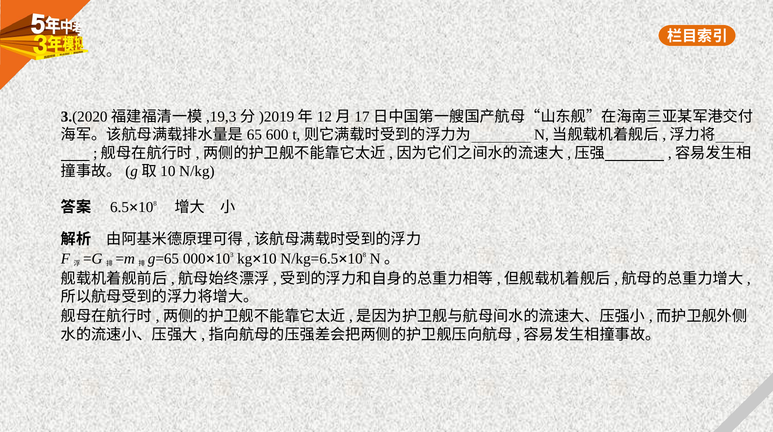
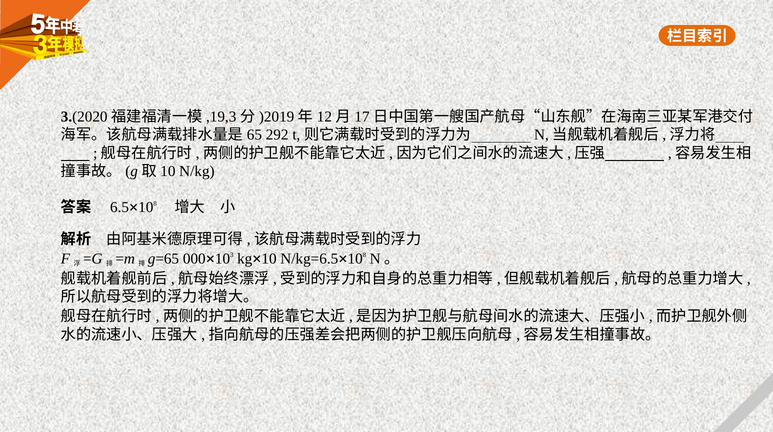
600: 600 -> 292
